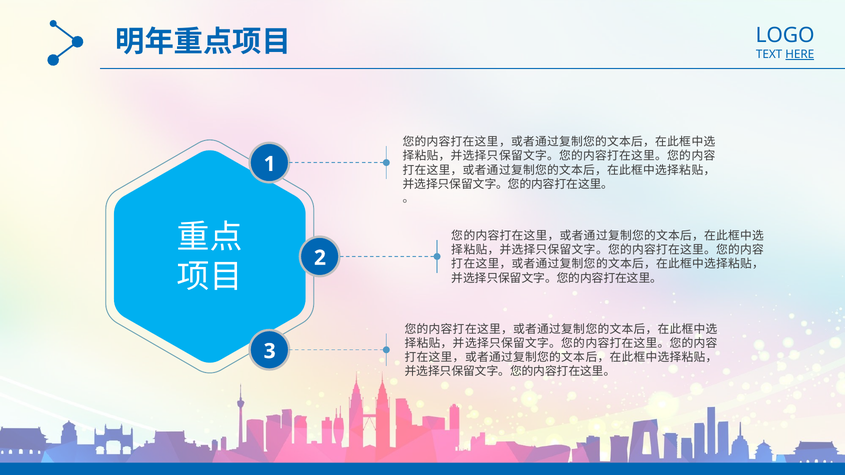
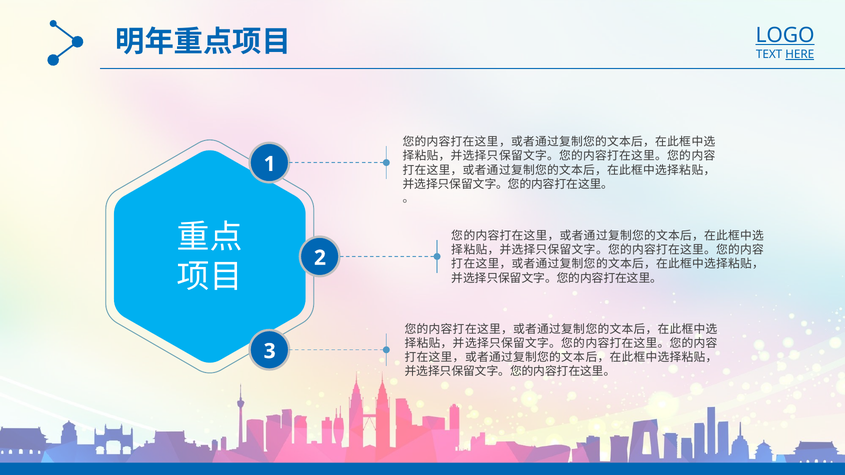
LOGO underline: none -> present
